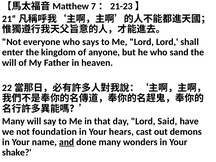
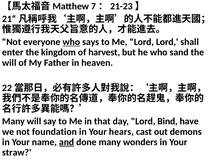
who at (71, 42) underline: none -> present
anyone: anyone -> harvest
Said: Said -> Bind
shake: shake -> straw
